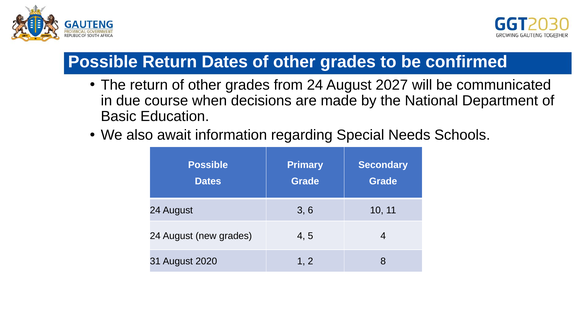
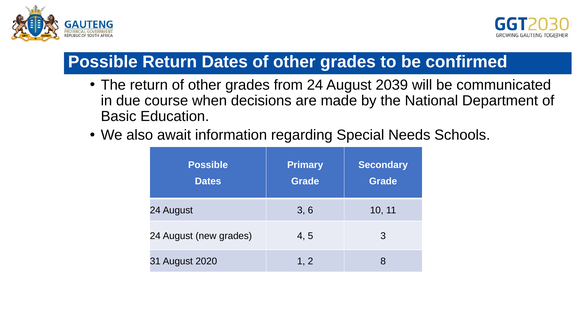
2027: 2027 -> 2039
5 4: 4 -> 3
